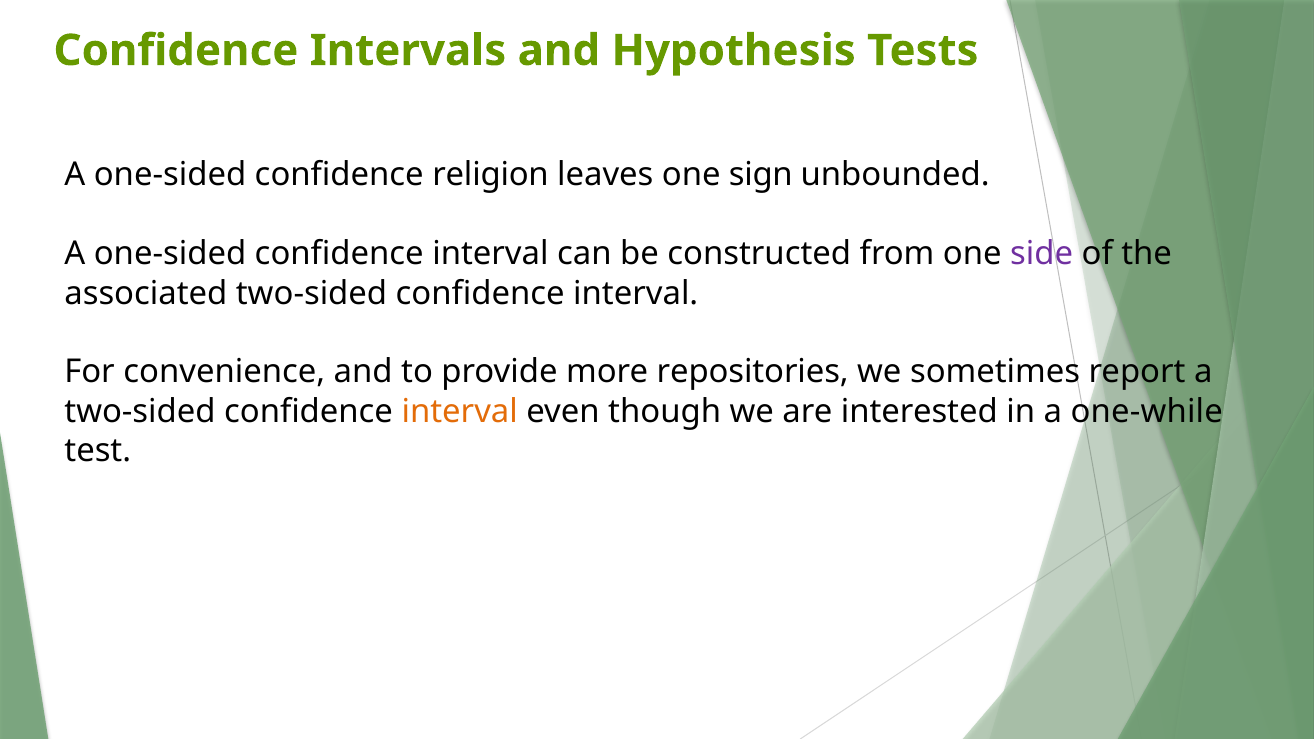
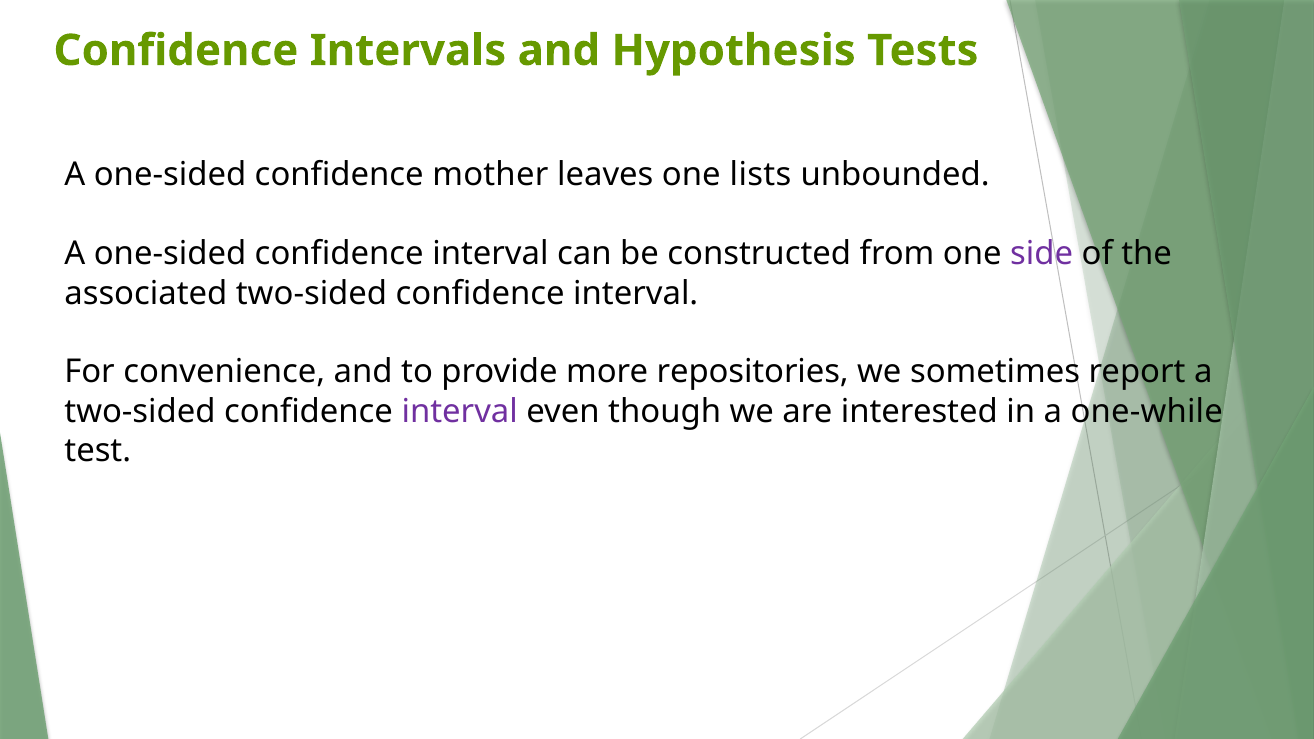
religion: religion -> mother
sign: sign -> lists
interval at (460, 412) colour: orange -> purple
